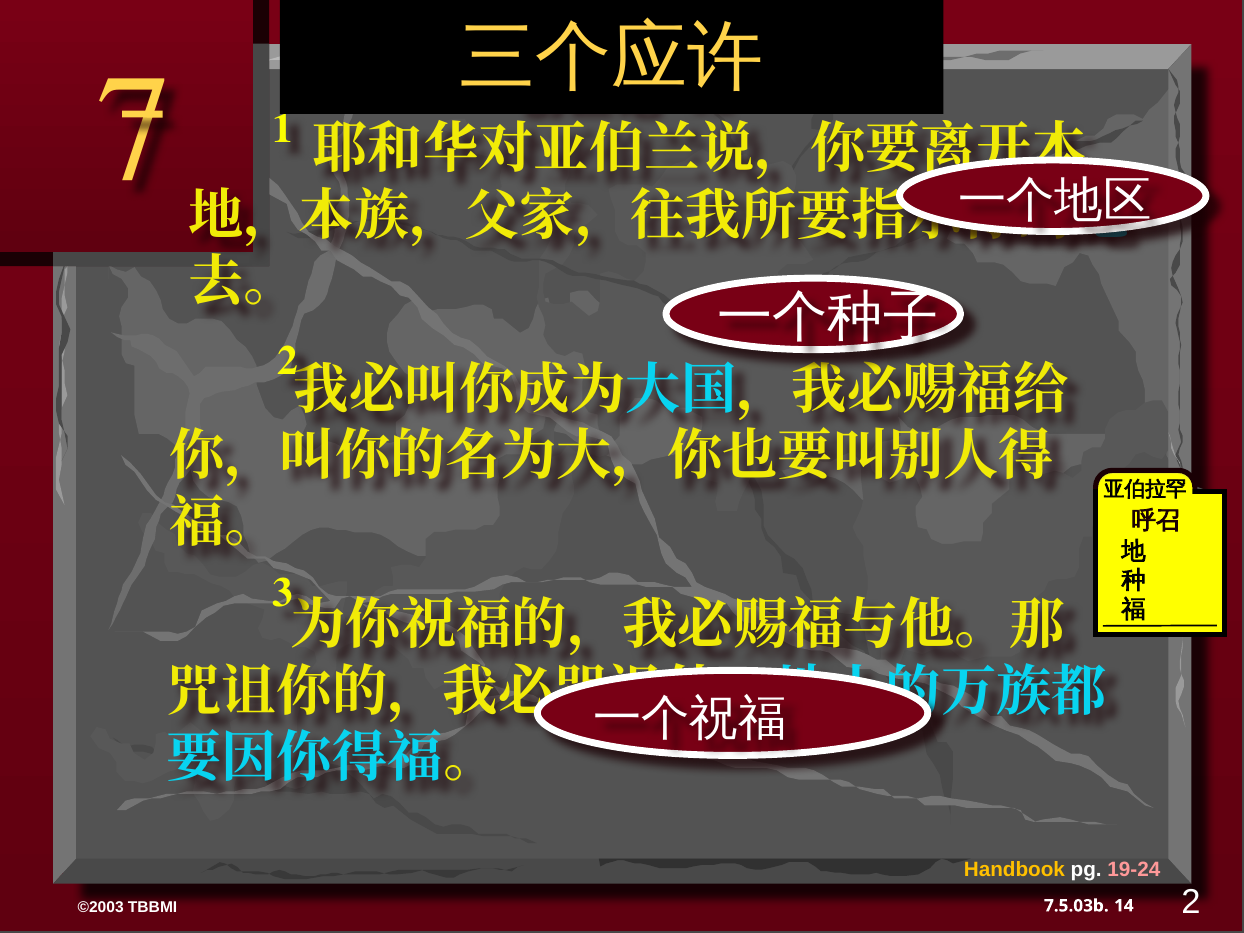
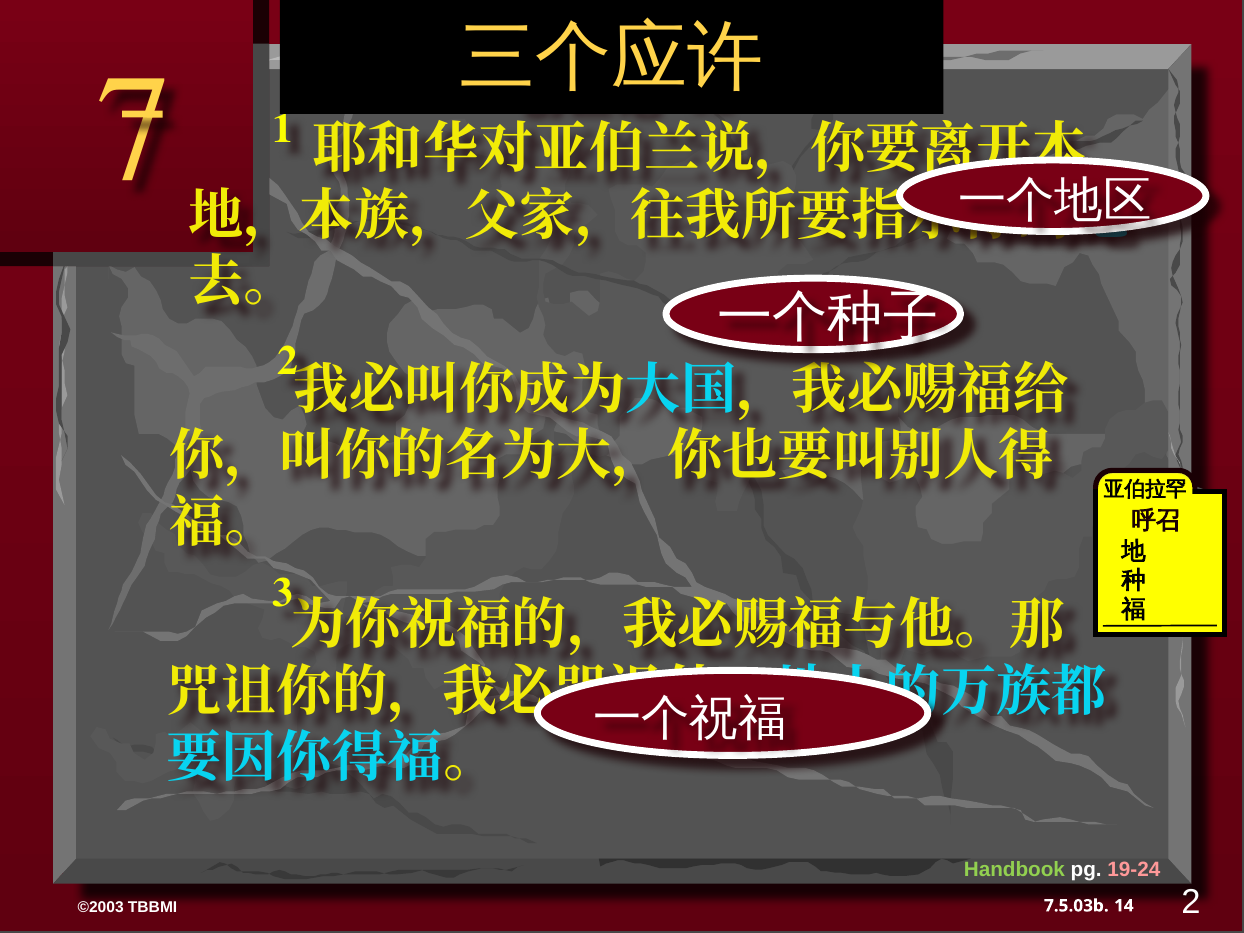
Handbook colour: yellow -> light green
